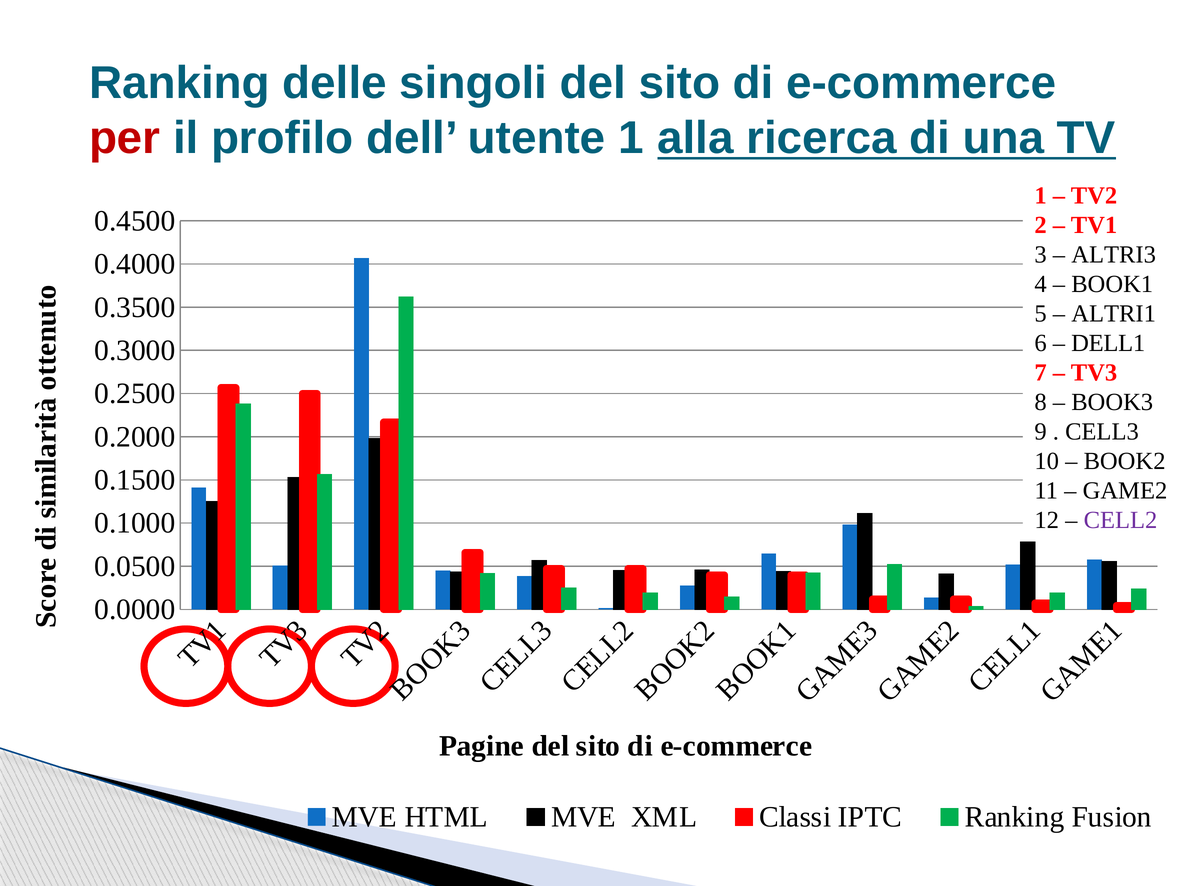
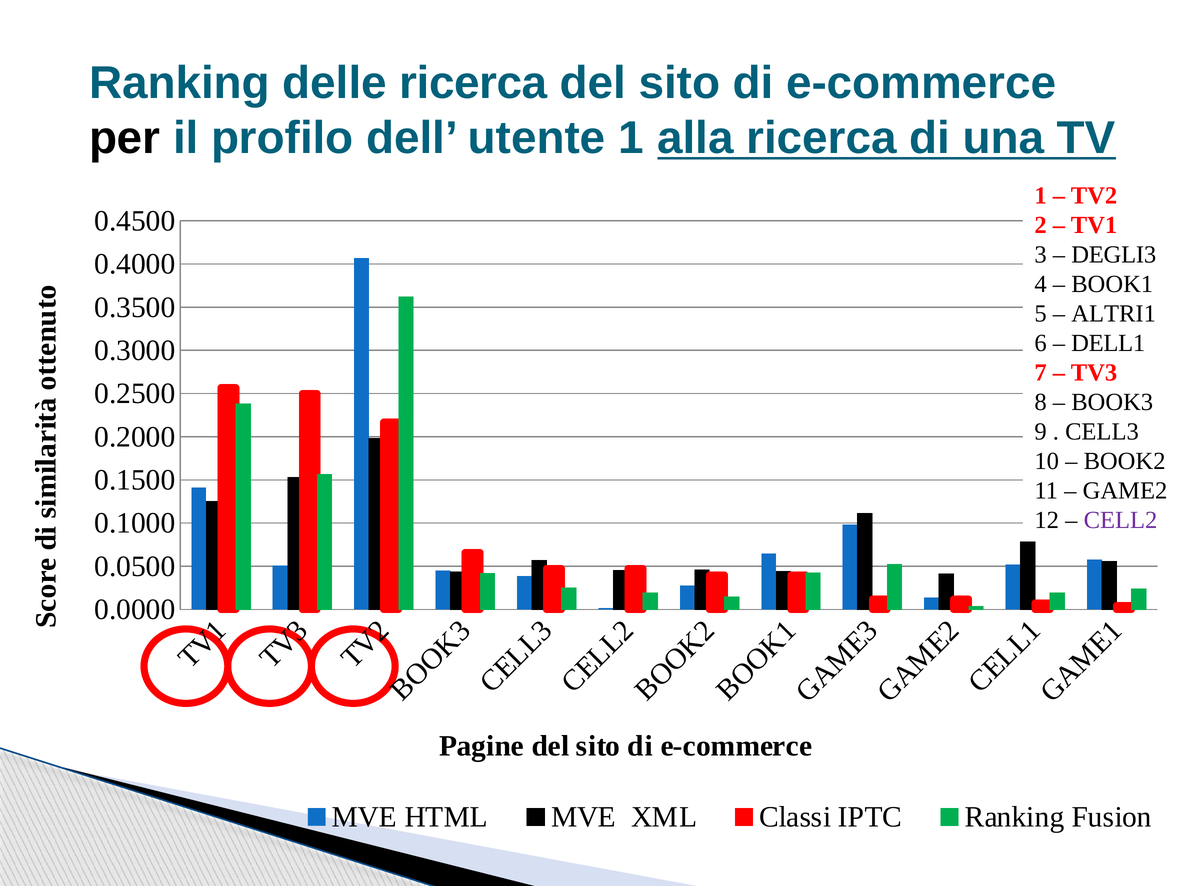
delle singoli: singoli -> ricerca
per colour: red -> black
ALTRI3: ALTRI3 -> DEGLI3
